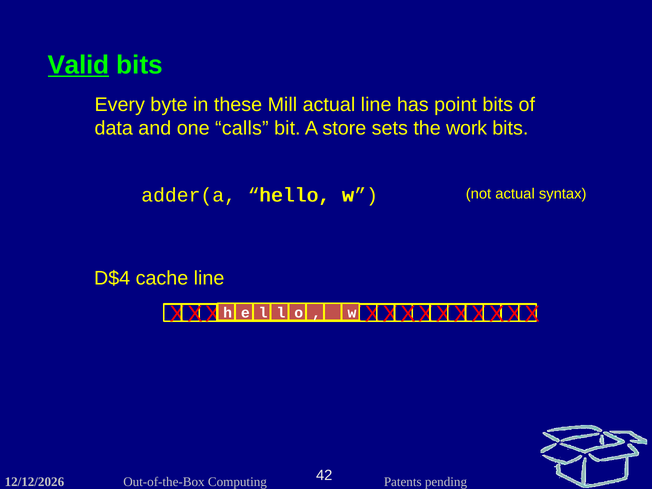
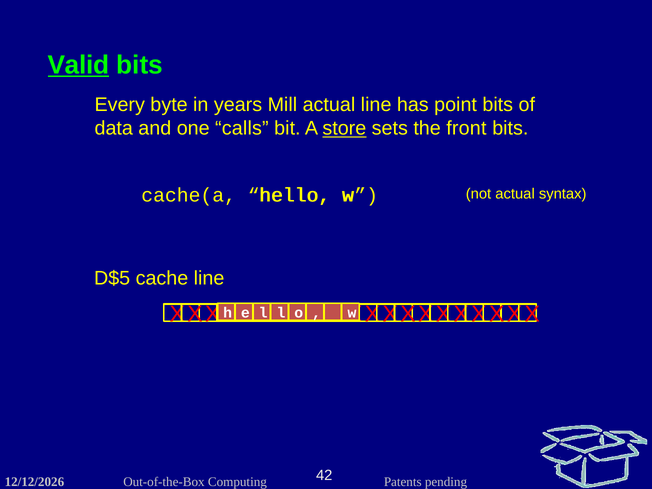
these: these -> years
store underline: none -> present
work: work -> front
adder(a: adder(a -> cache(a
D$4: D$4 -> D$5
